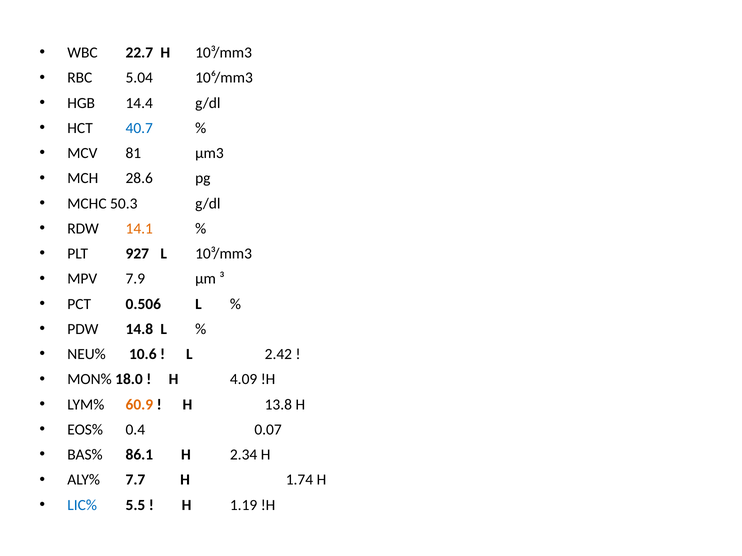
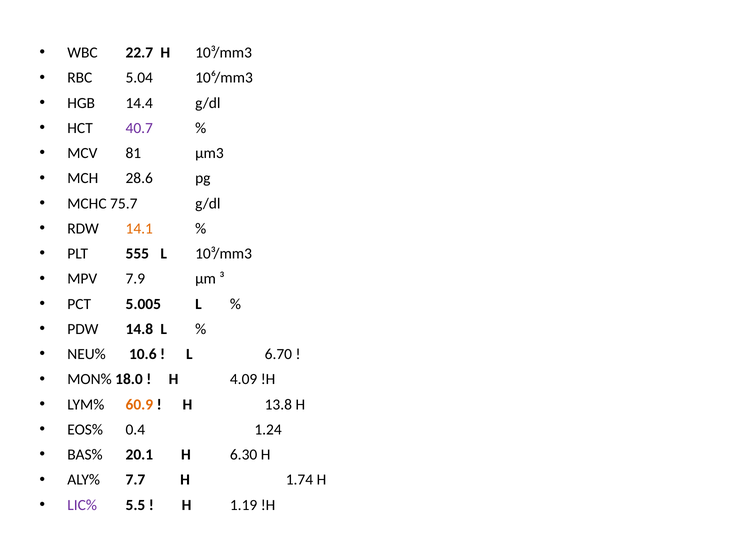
40.7 colour: blue -> purple
50.3: 50.3 -> 75.7
927: 927 -> 555
0.506: 0.506 -> 5.005
2.42: 2.42 -> 6.70
0.07: 0.07 -> 1.24
86.1: 86.1 -> 20.1
2.34: 2.34 -> 6.30
LIC% colour: blue -> purple
